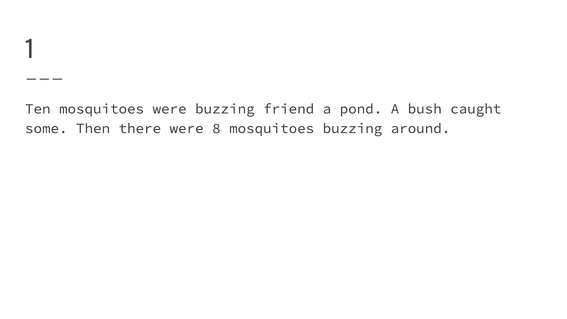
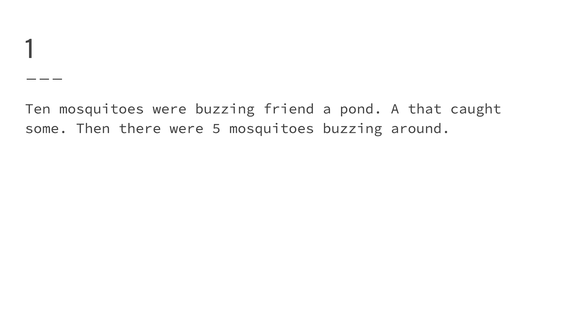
bush: bush -> that
8: 8 -> 5
